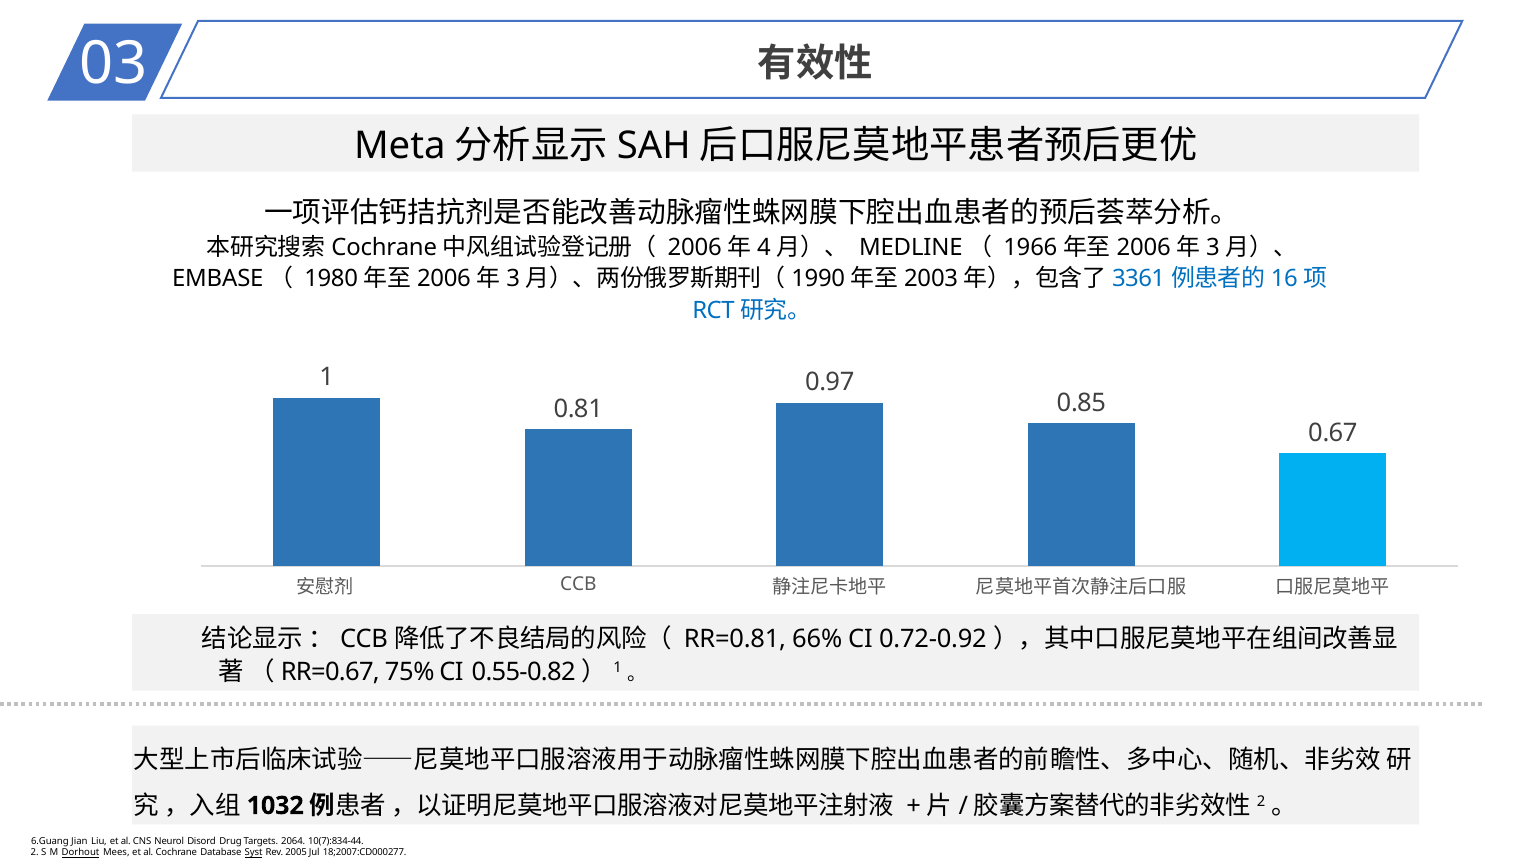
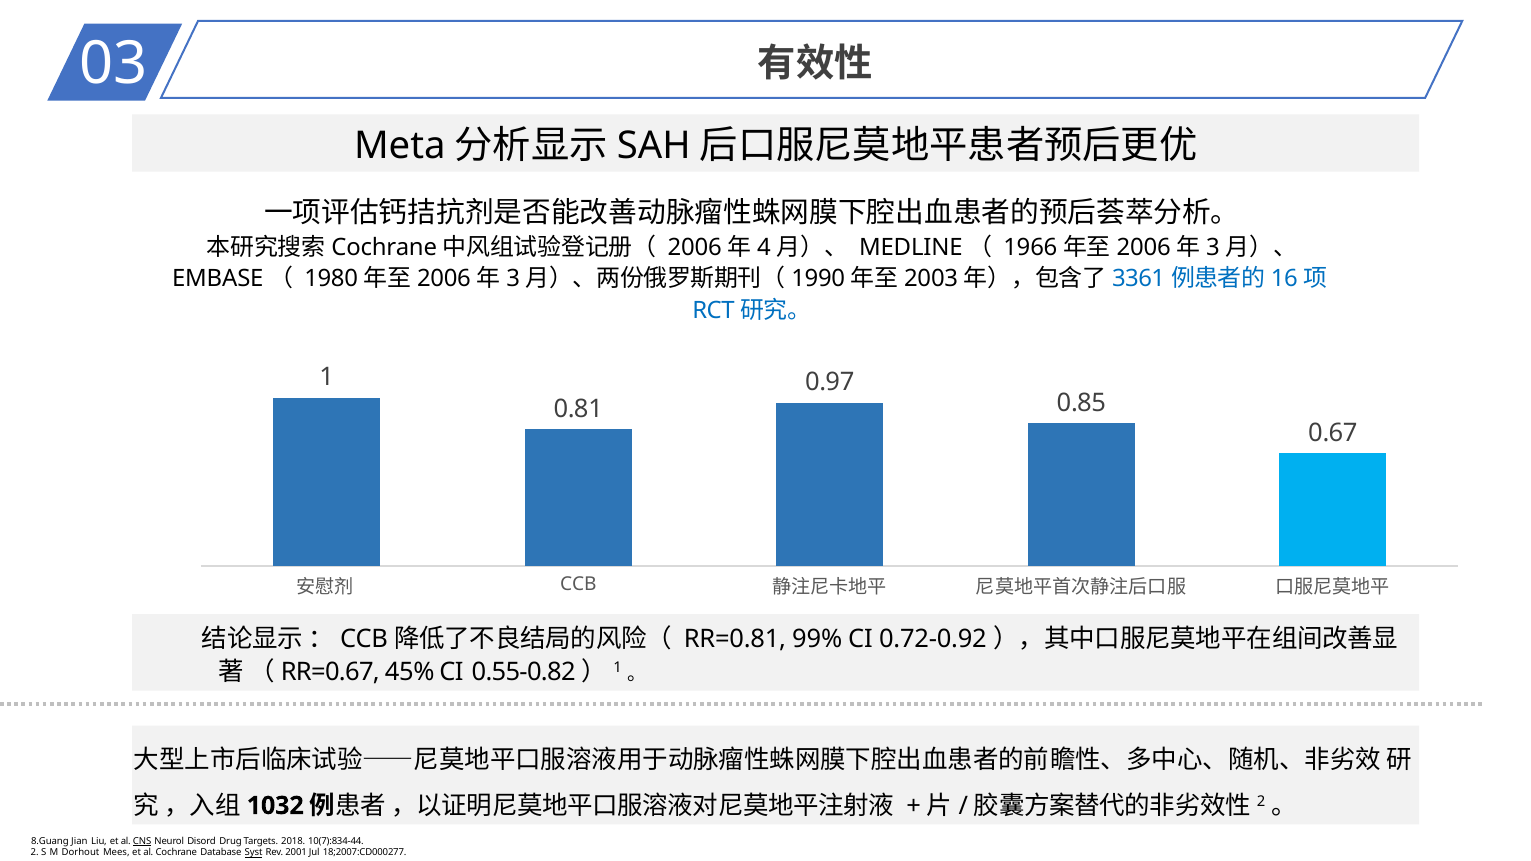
66%: 66% -> 99%
75%: 75% -> 45%
6.Guang: 6.Guang -> 8.Guang
CNS underline: none -> present
2064: 2064 -> 2018
Dorhout underline: present -> none
2005: 2005 -> 2001
